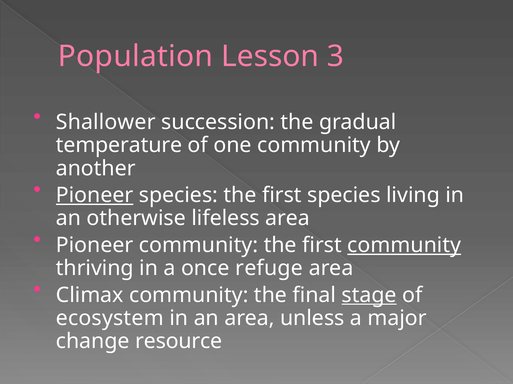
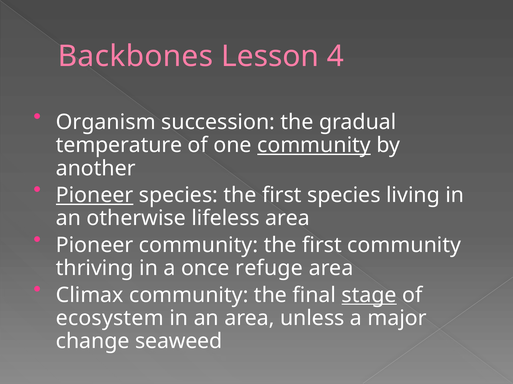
Population: Population -> Backbones
3: 3 -> 4
Shallower: Shallower -> Organism
community at (314, 146) underline: none -> present
community at (404, 246) underline: present -> none
resource: resource -> seaweed
